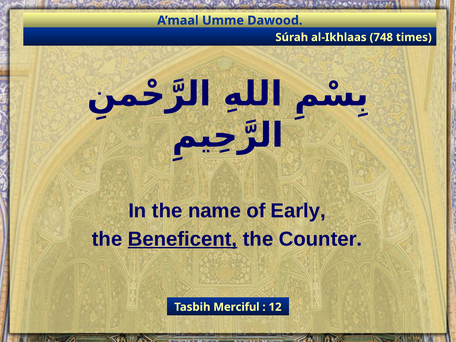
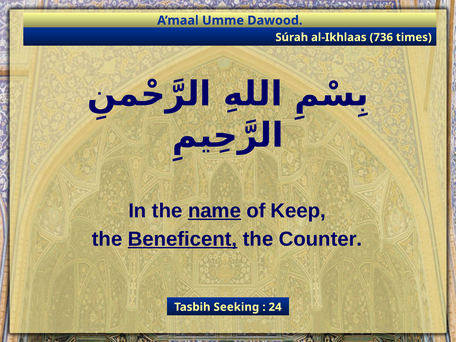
748: 748 -> 736
name underline: none -> present
Early: Early -> Keep
Merciful: Merciful -> Seeking
12: 12 -> 24
